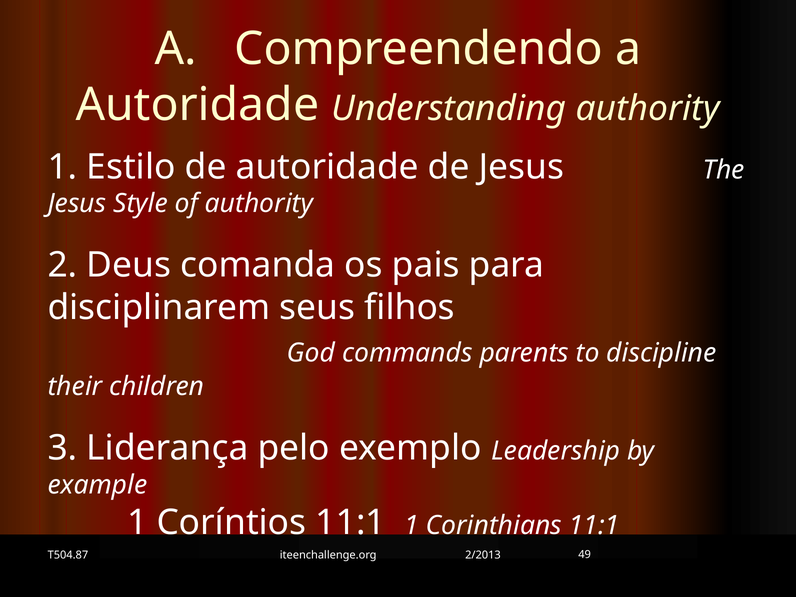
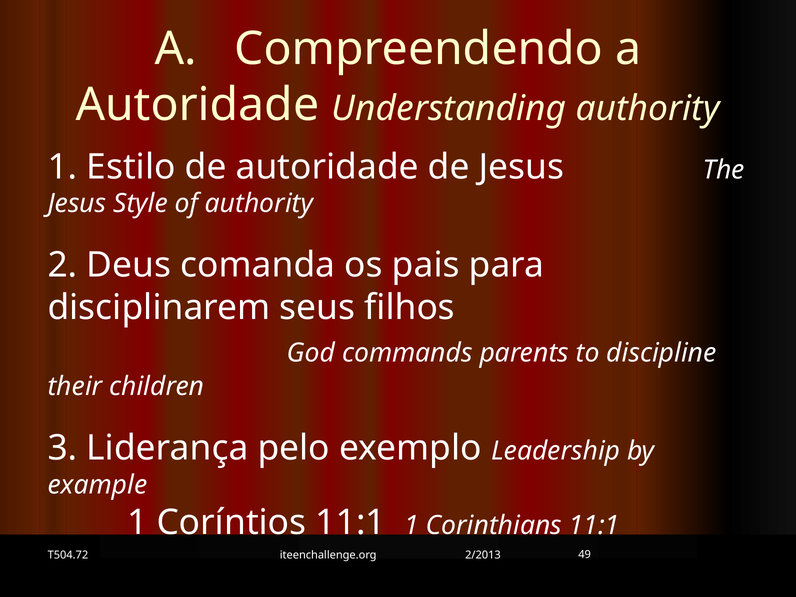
T504.87: T504.87 -> T504.72
